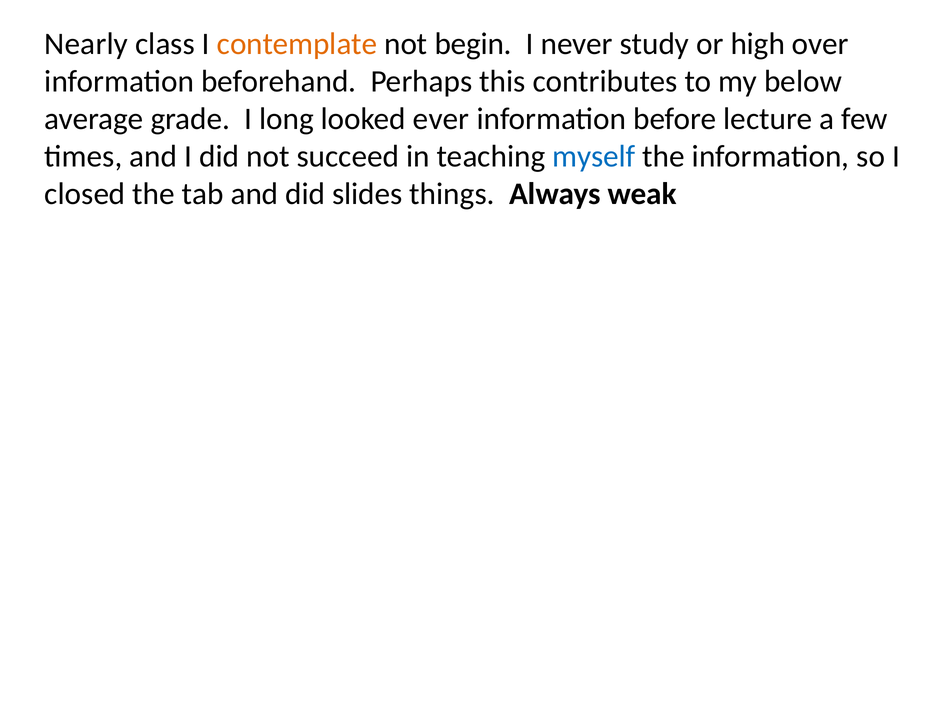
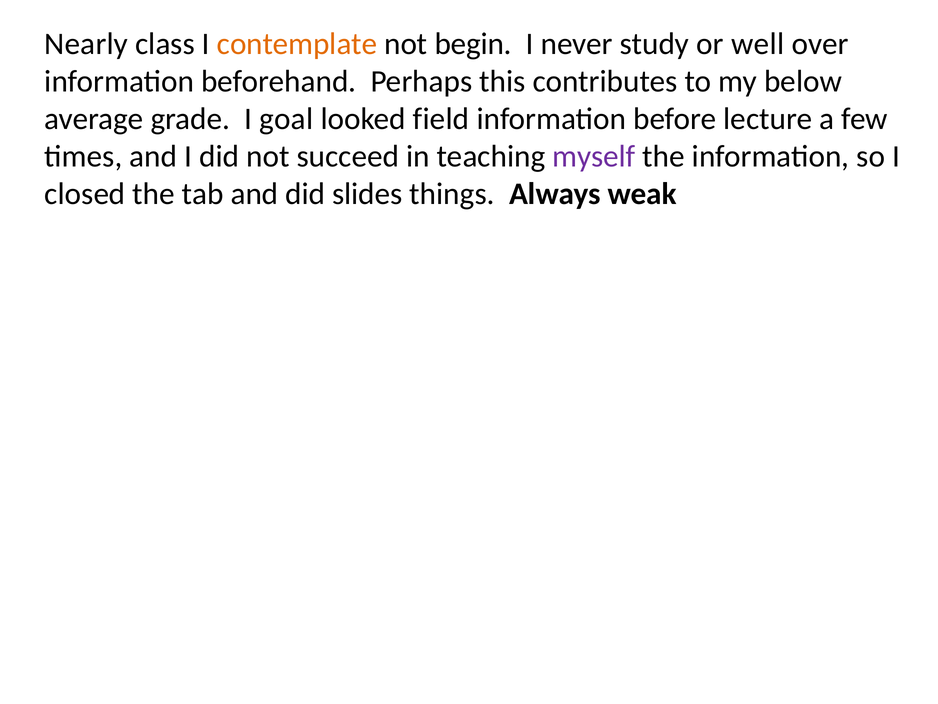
high: high -> well
long: long -> goal
ever: ever -> field
myself colour: blue -> purple
